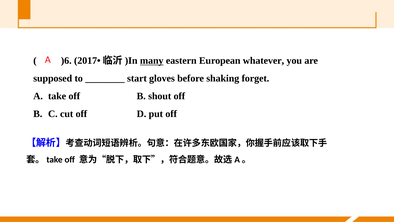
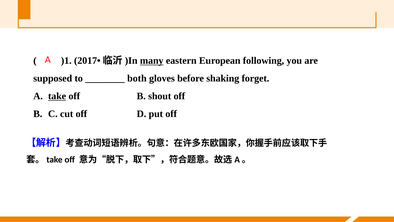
)6: )6 -> )1
whatever: whatever -> following
start: start -> both
take underline: none -> present
